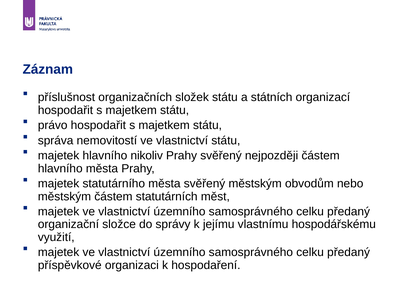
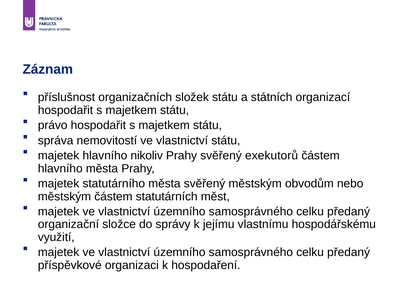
nejpozději: nejpozději -> exekutorů
